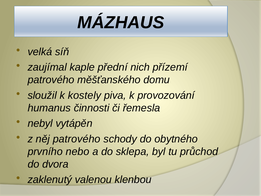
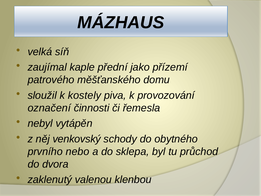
nich: nich -> jako
humanus: humanus -> označení
něj patrového: patrového -> venkovský
